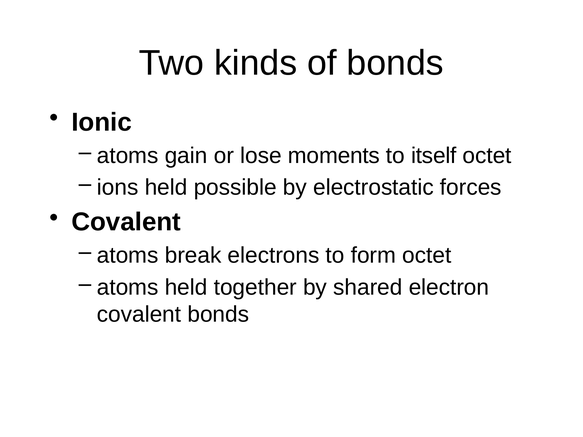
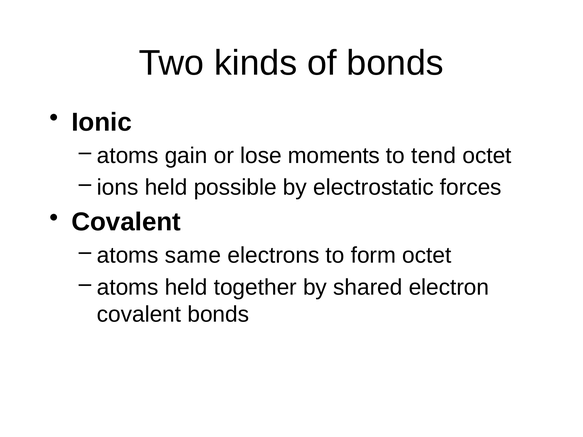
itself: itself -> tend
break: break -> same
